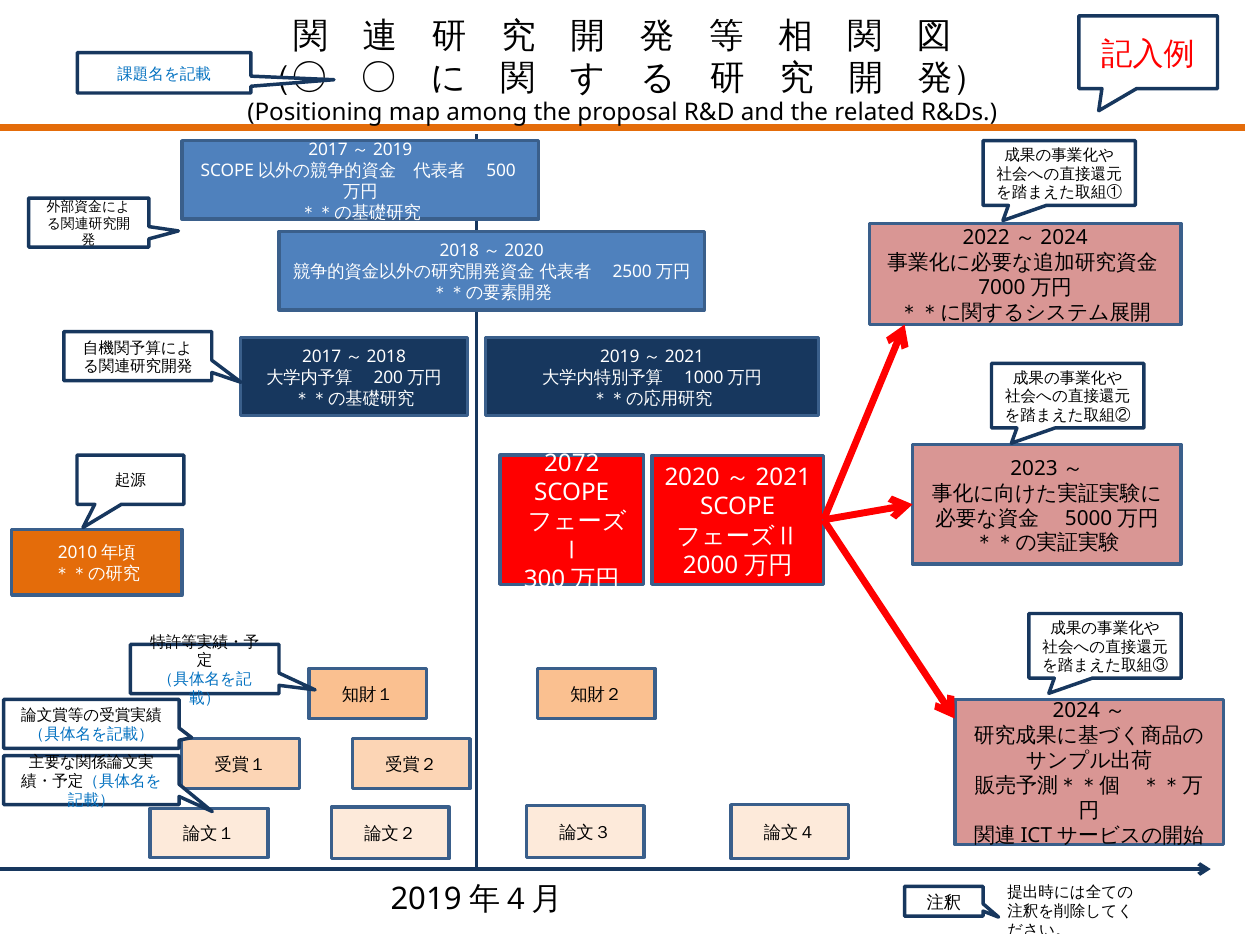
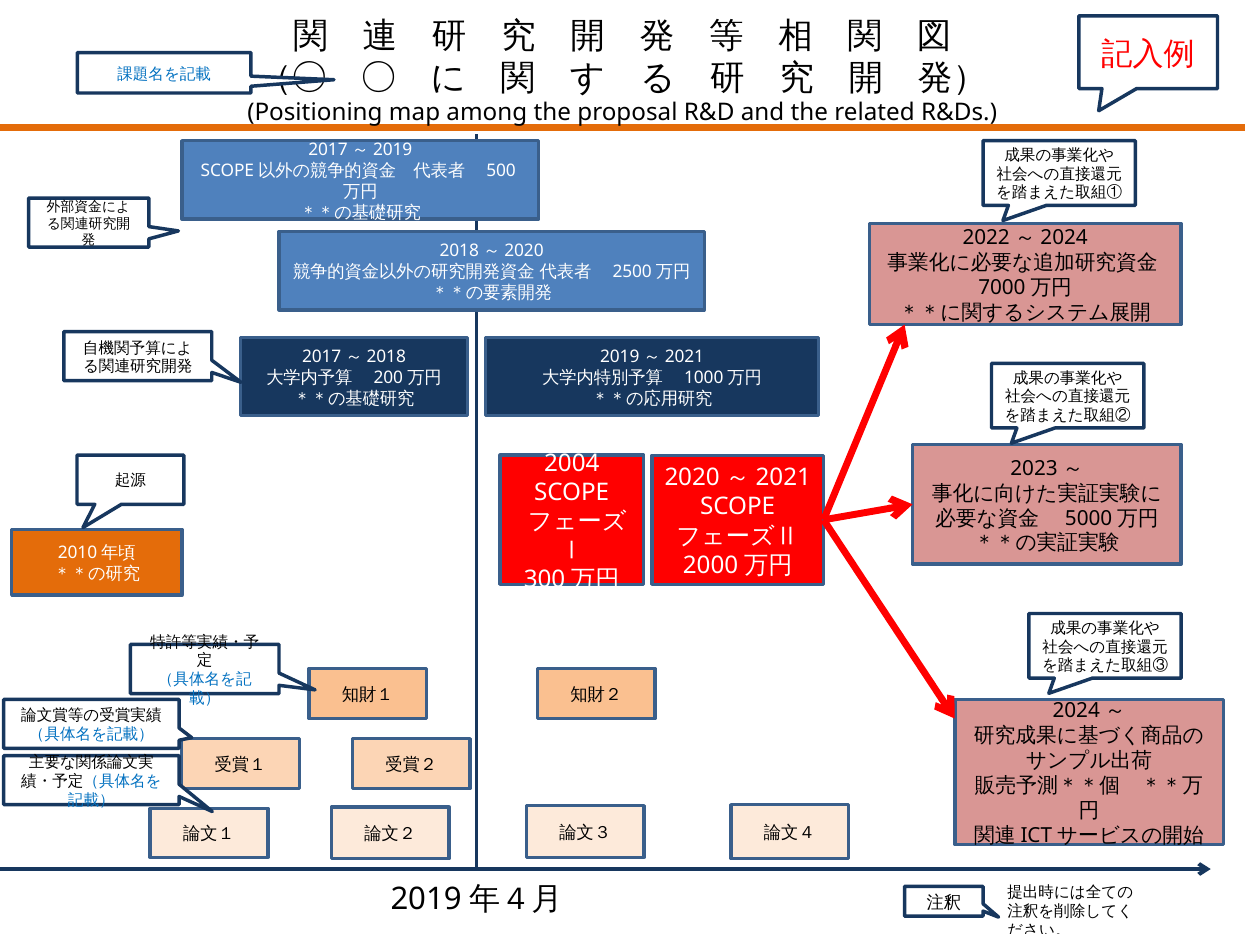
2072: 2072 -> 2004
